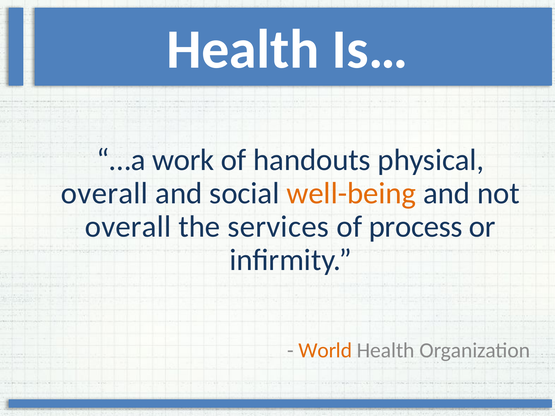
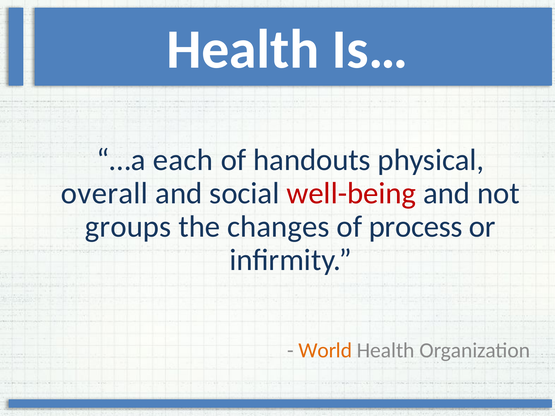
work: work -> each
well-being colour: orange -> red
overall at (128, 227): overall -> groups
services: services -> changes
